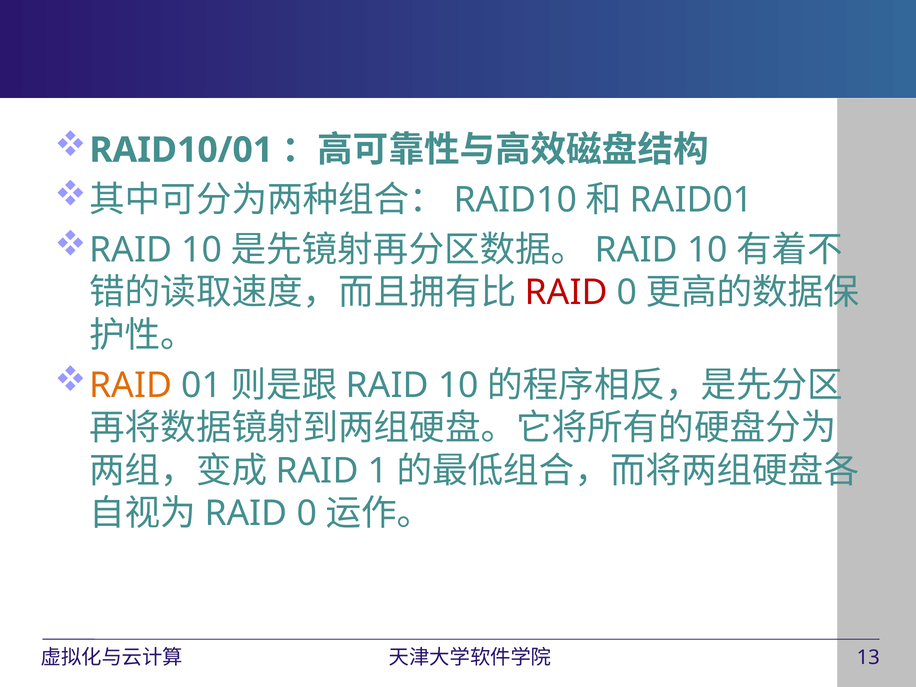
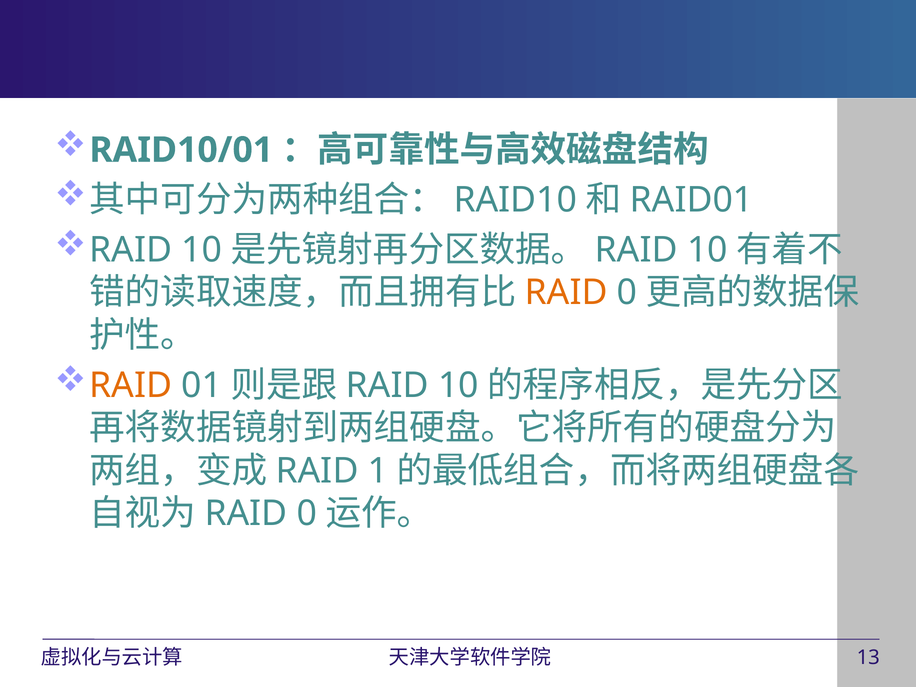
RAID at (566, 293) colour: red -> orange
